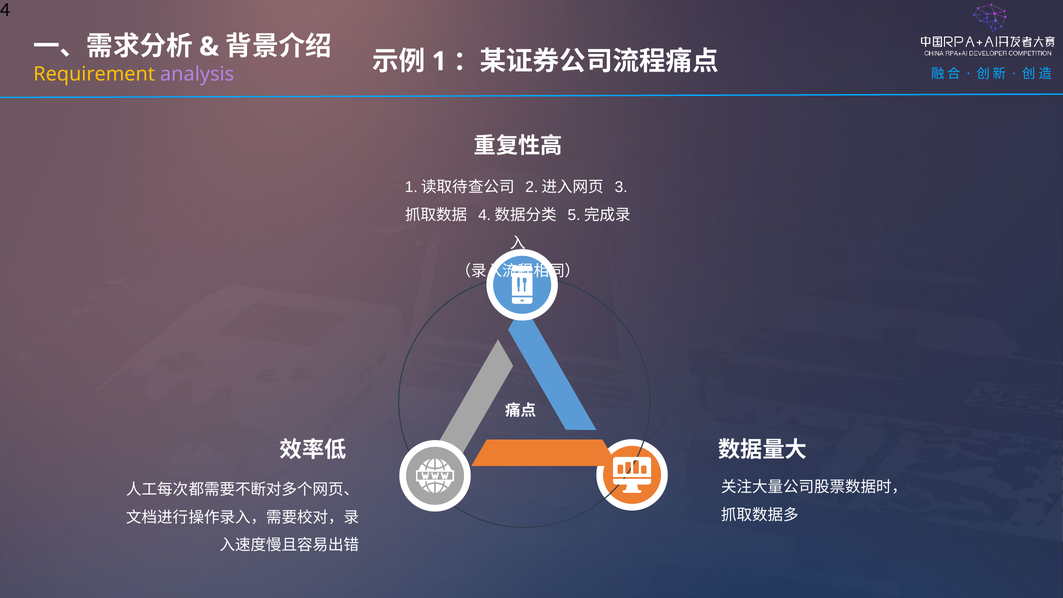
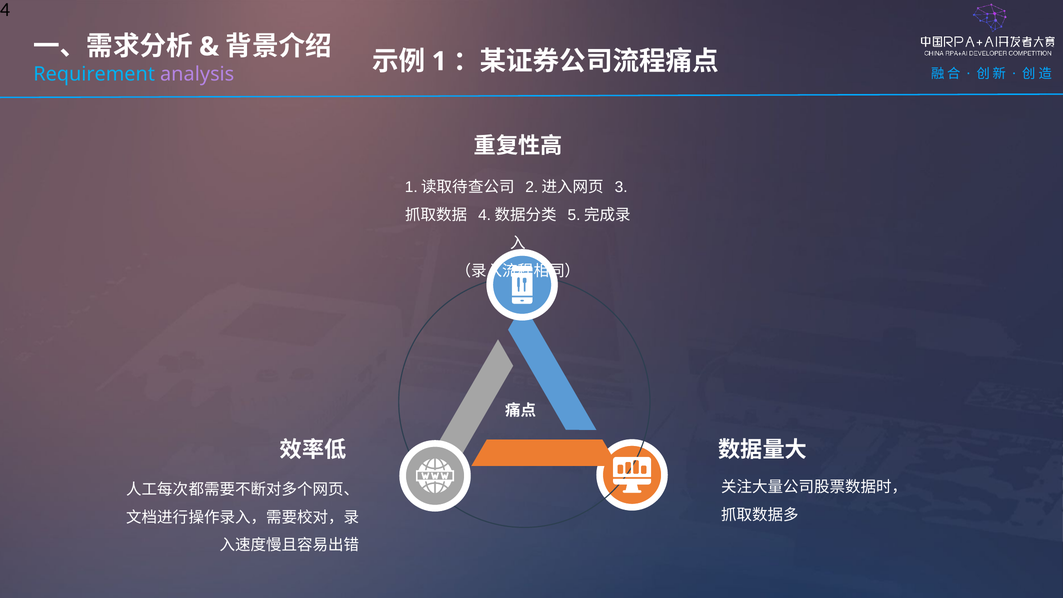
Requirement colour: yellow -> light blue
